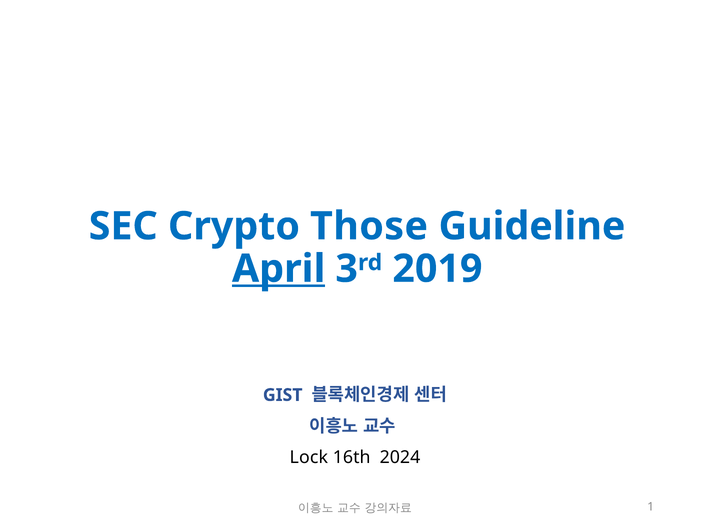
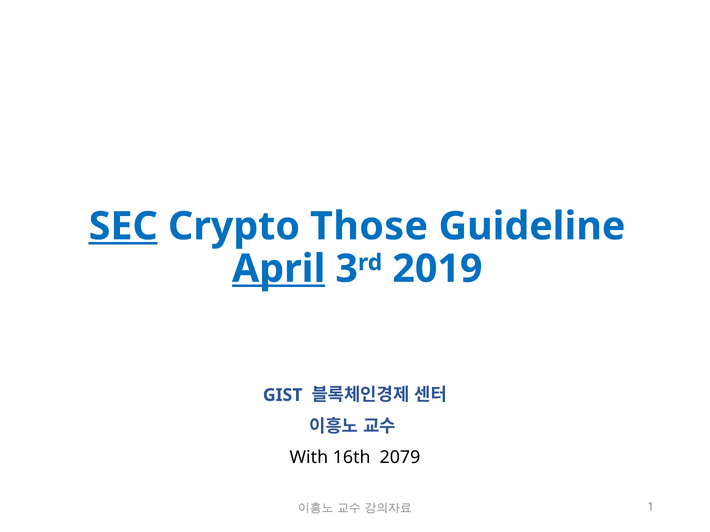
SEC underline: none -> present
Lock: Lock -> With
2024: 2024 -> 2079
